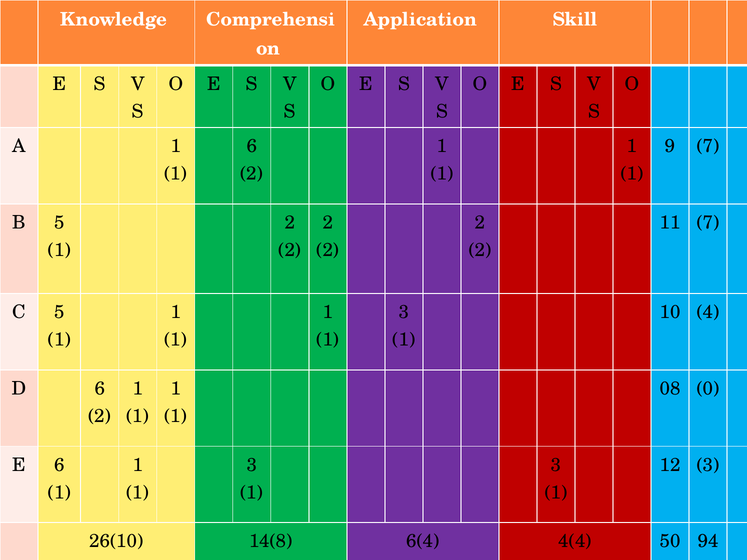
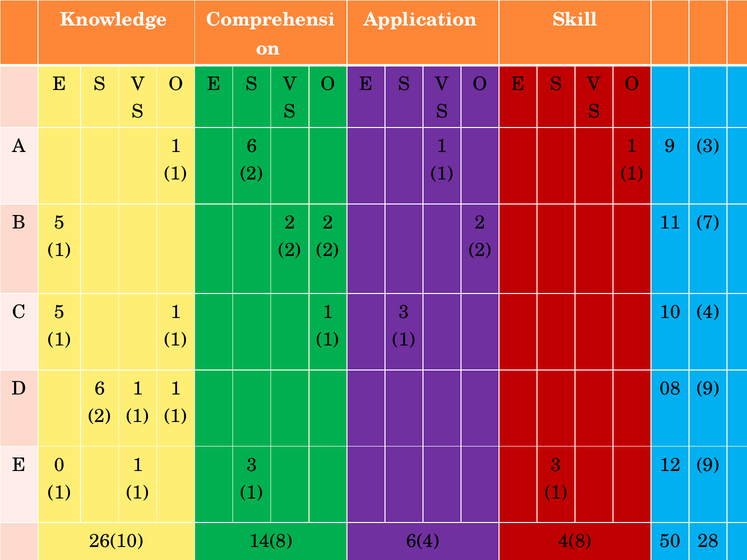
9 7: 7 -> 3
08 0: 0 -> 9
E 6: 6 -> 0
12 3: 3 -> 9
4(4: 4(4 -> 4(8
94: 94 -> 28
